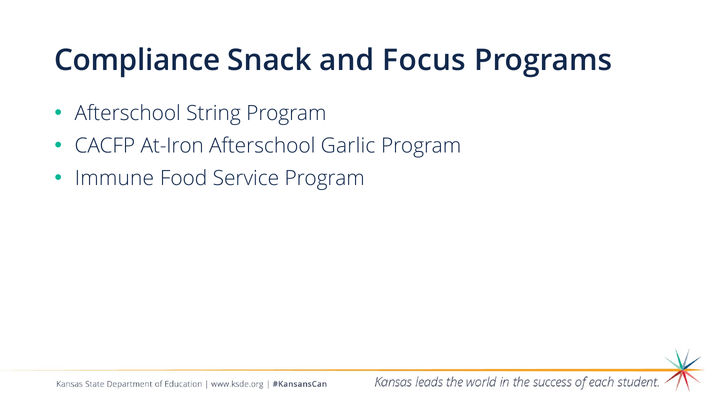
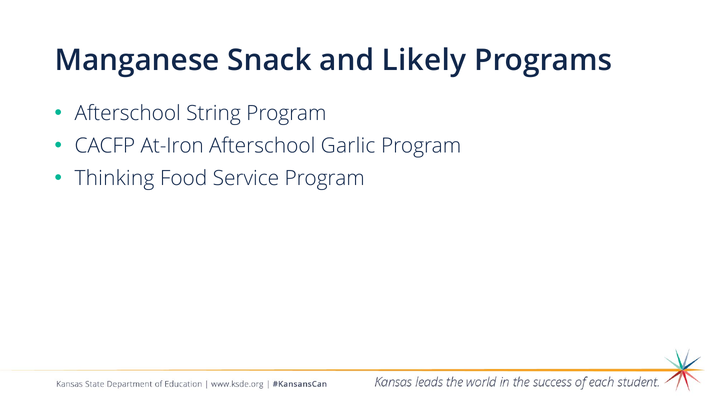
Compliance: Compliance -> Manganese
Focus: Focus -> Likely
Immune: Immune -> Thinking
